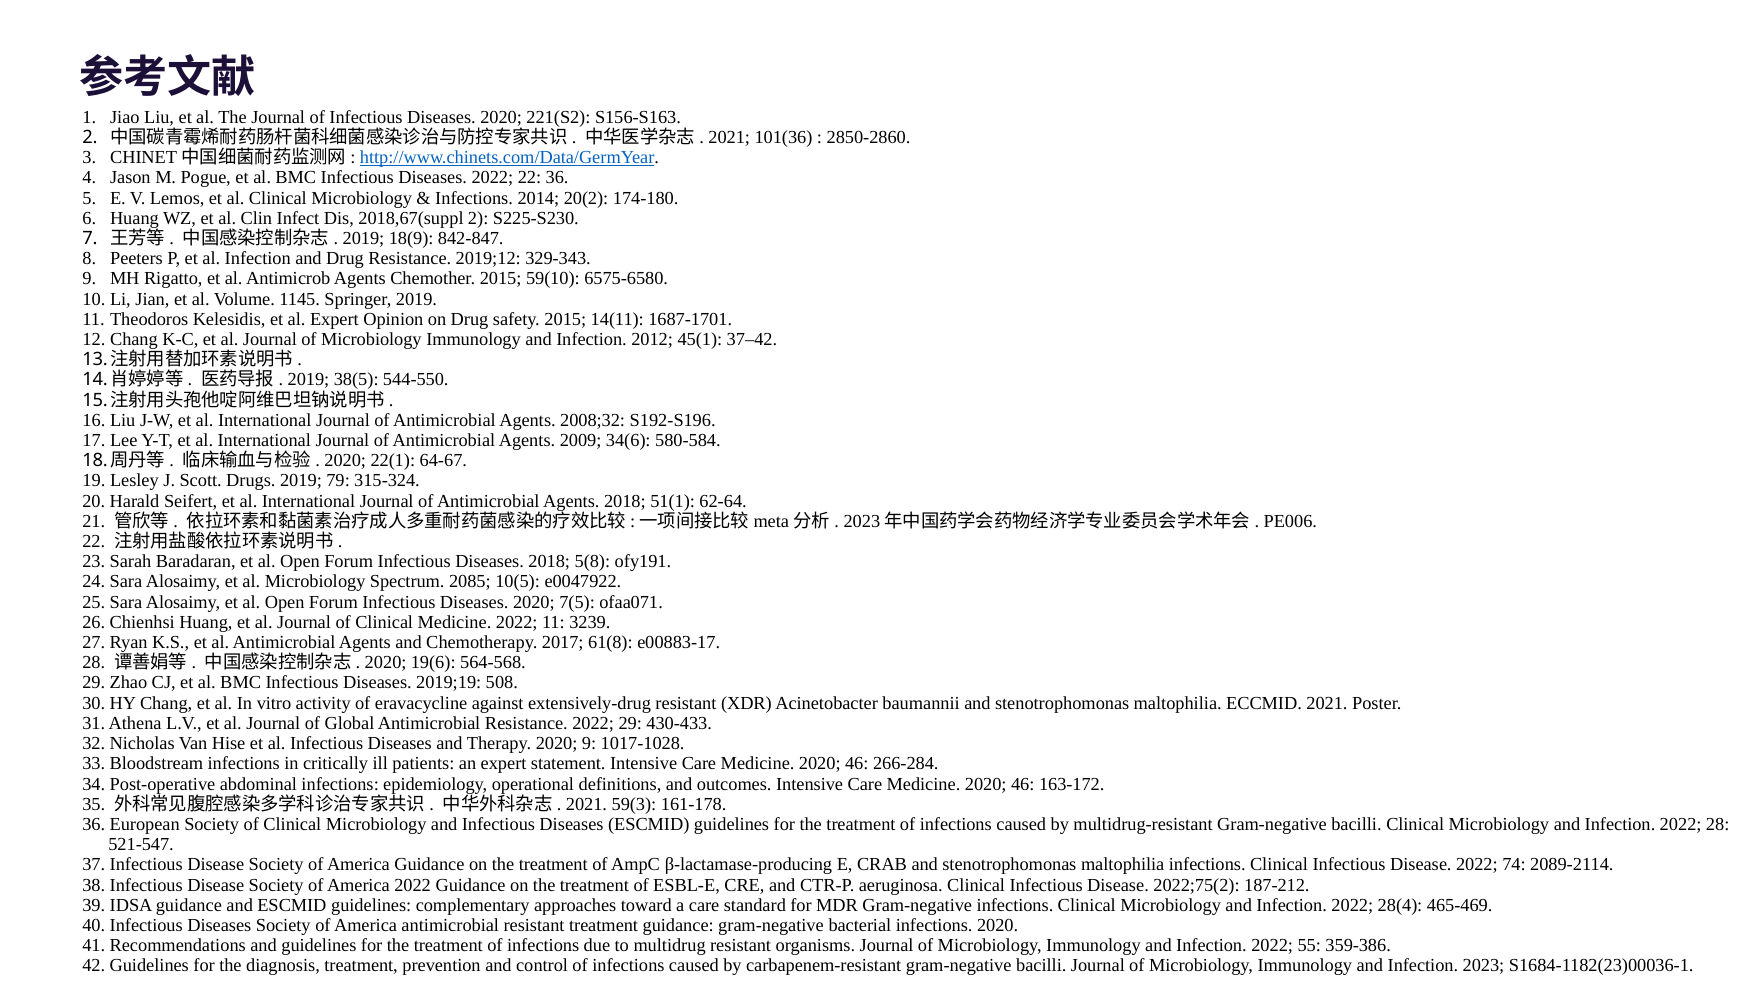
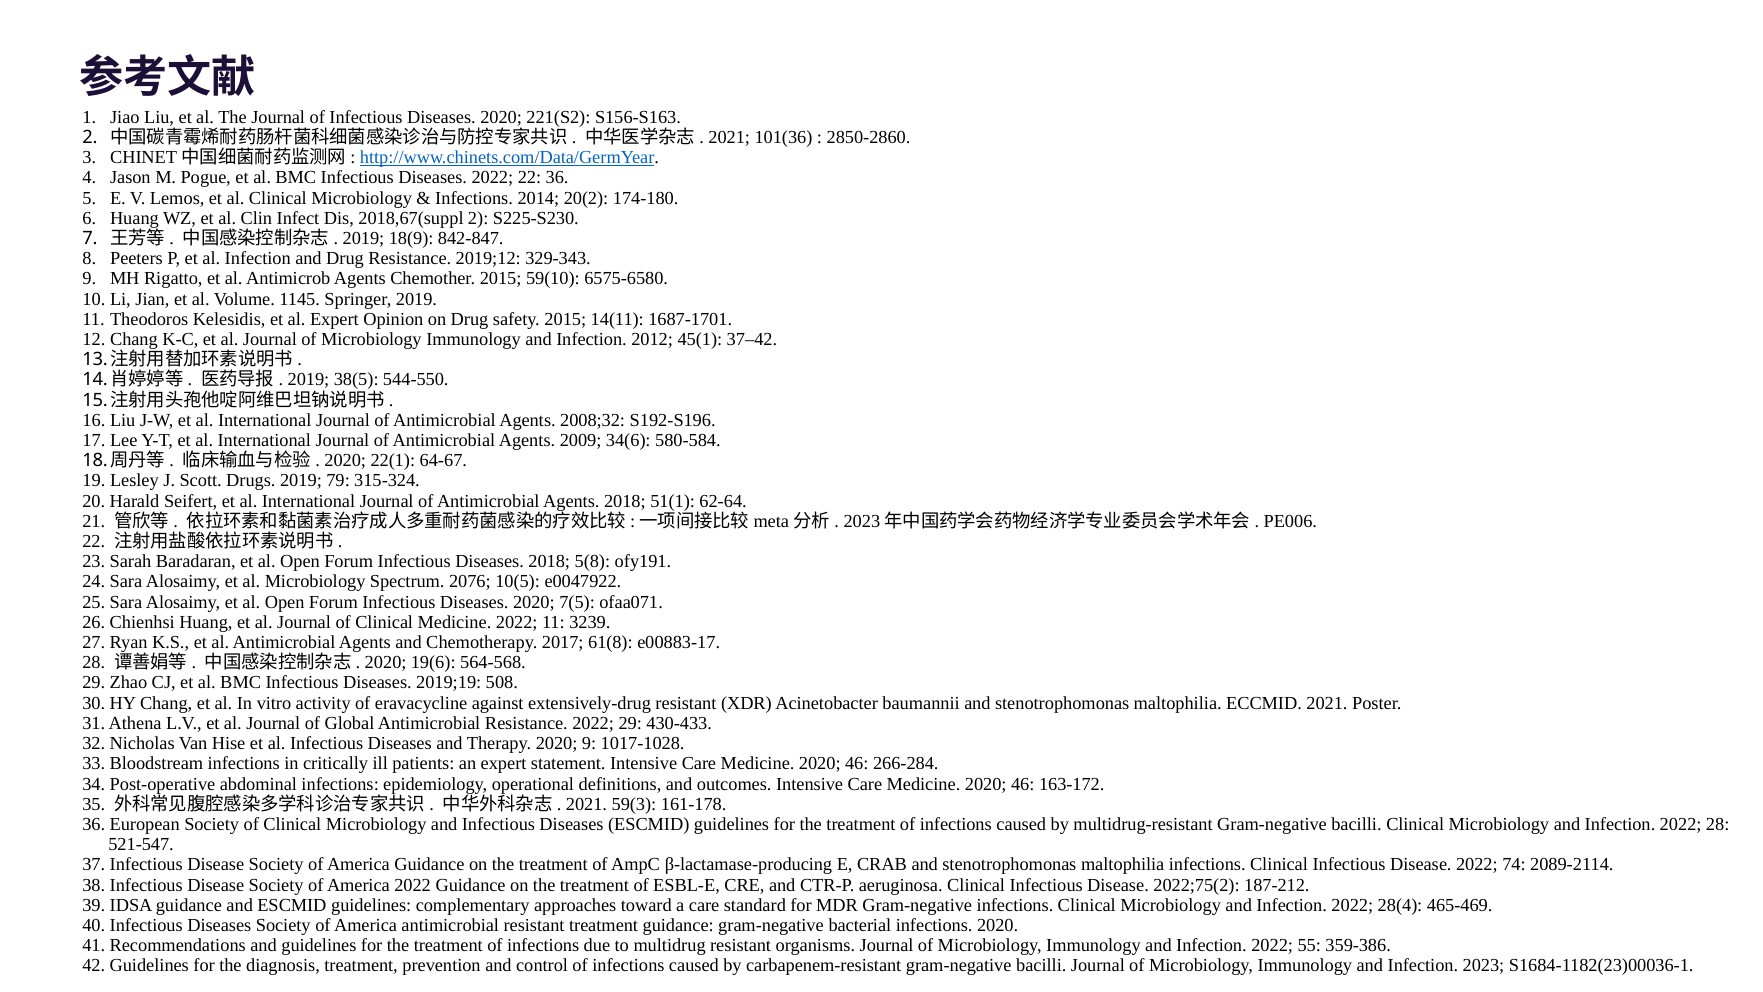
2085: 2085 -> 2076
